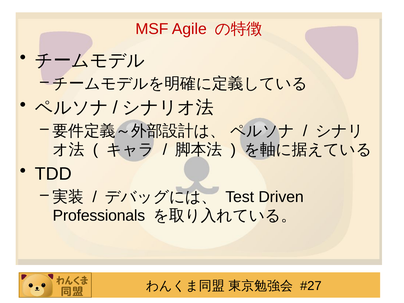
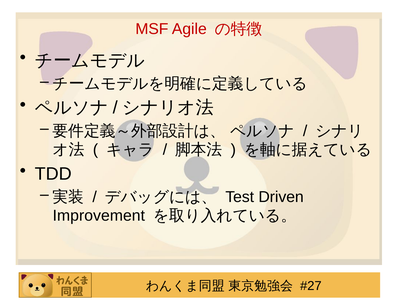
Professionals: Professionals -> Improvement
